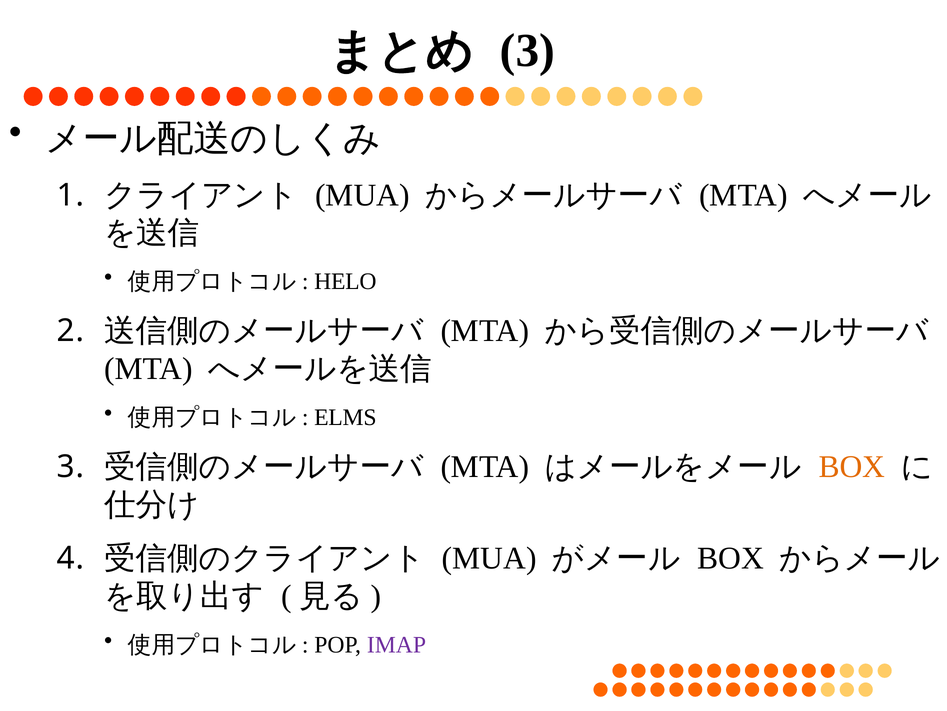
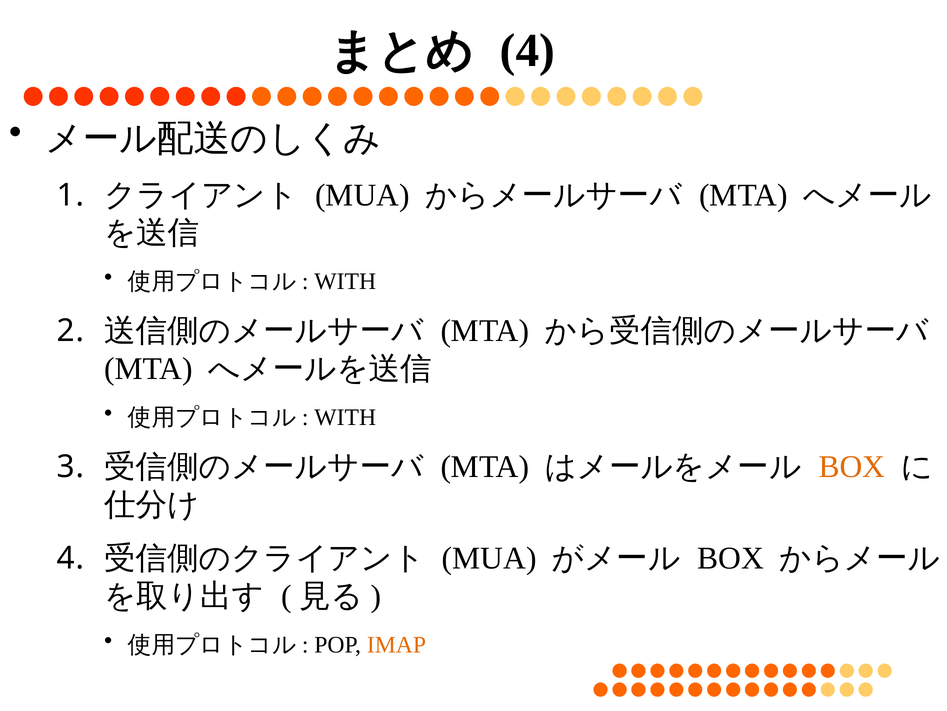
3 at (527, 51): 3 -> 4
HELO at (345, 281): HELO -> WITH
ELMS at (345, 417): ELMS -> WITH
IMAP colour: purple -> orange
